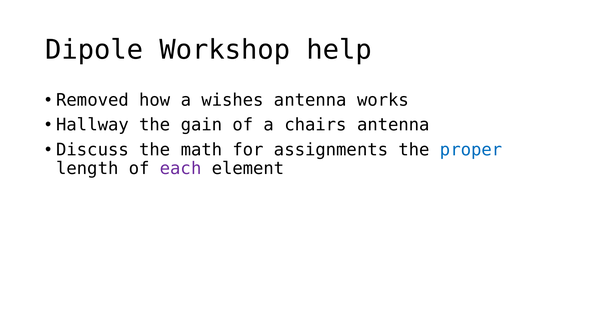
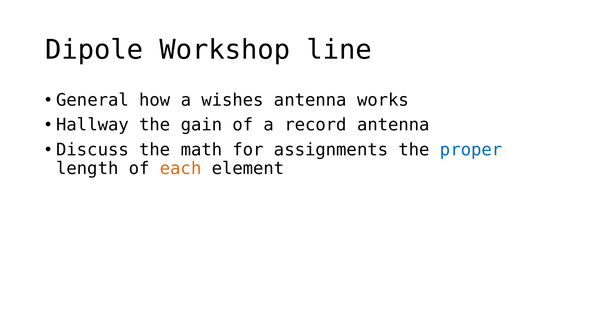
help: help -> line
Removed: Removed -> General
chairs: chairs -> record
each colour: purple -> orange
